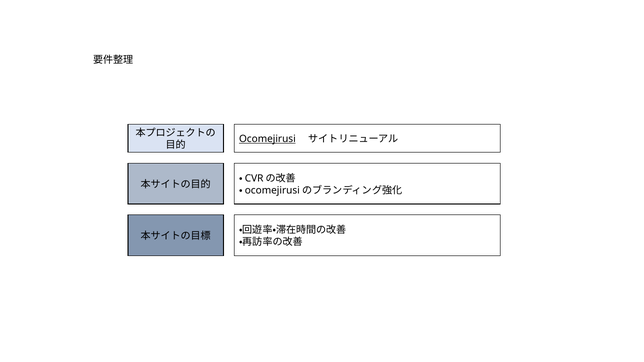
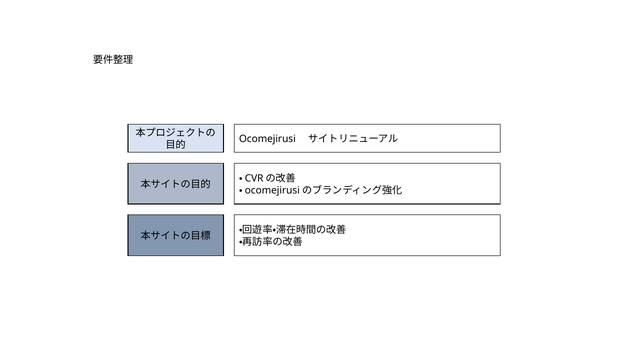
Ocomejirusi underline: present -> none
